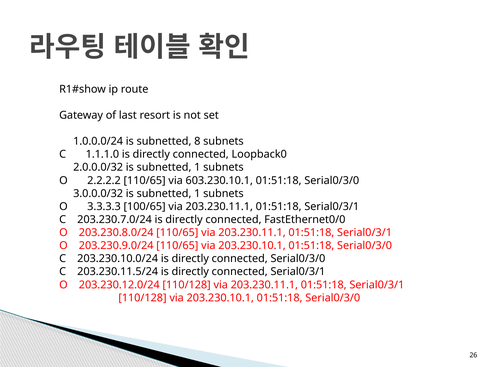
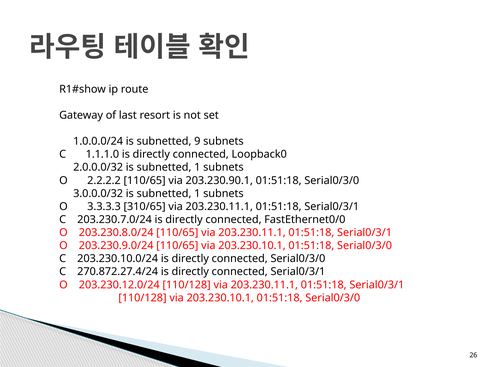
8: 8 -> 9
603.230.10.1: 603.230.10.1 -> 203.230.90.1
100/65: 100/65 -> 310/65
203.230.11.5/24: 203.230.11.5/24 -> 270.872.27.4/24
